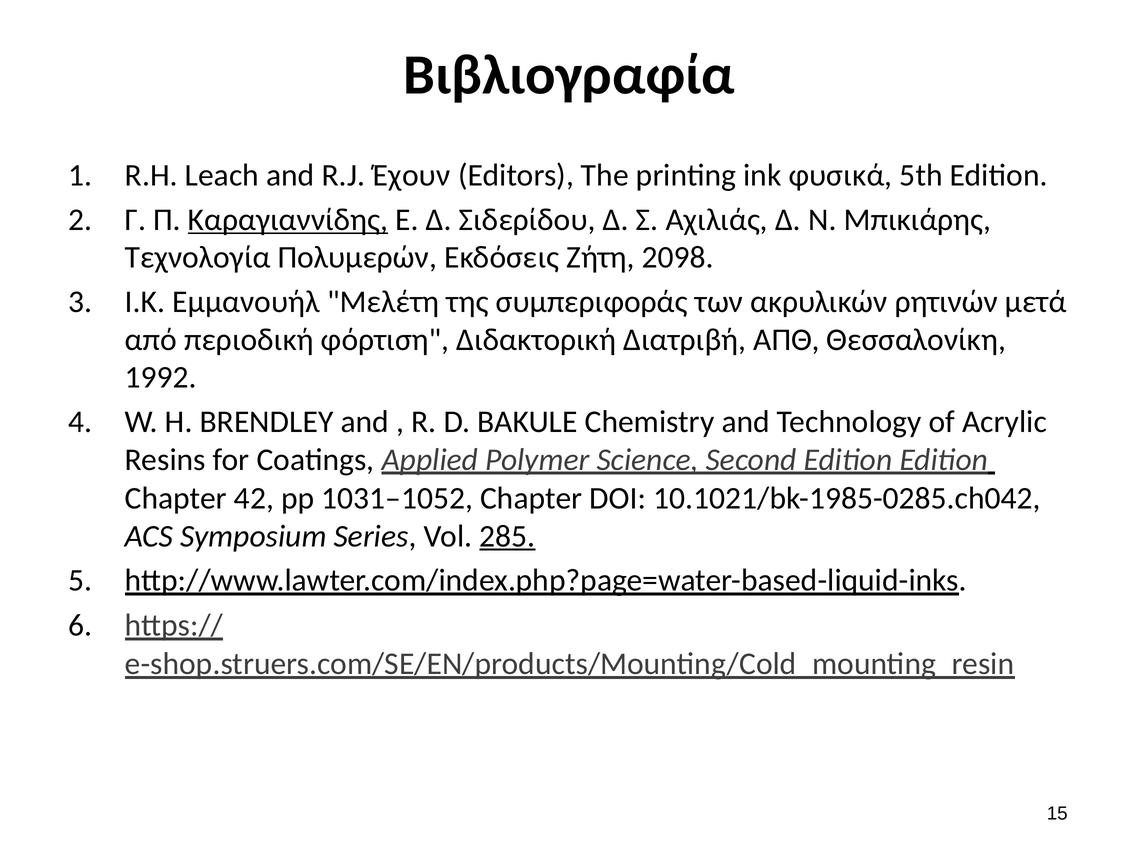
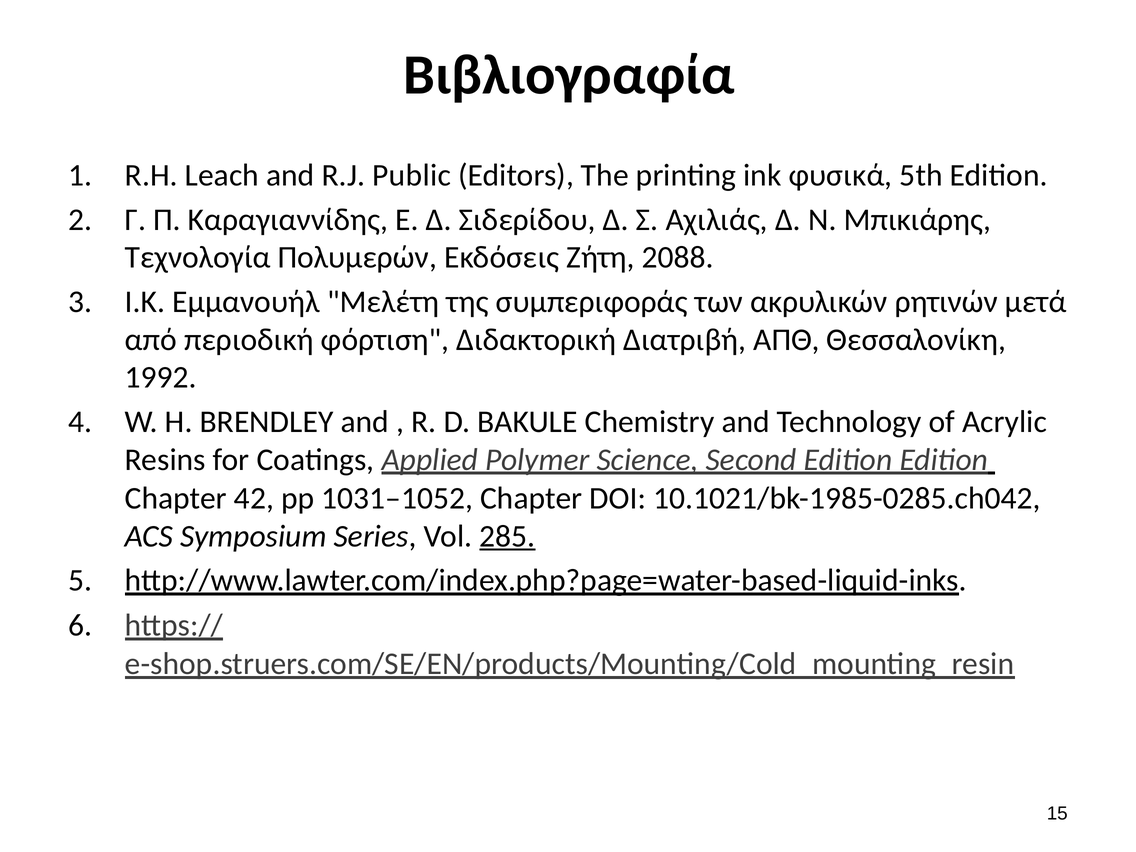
Έχουν: Έχουν -> Public
Καραγιαννίδης underline: present -> none
2098: 2098 -> 2088
